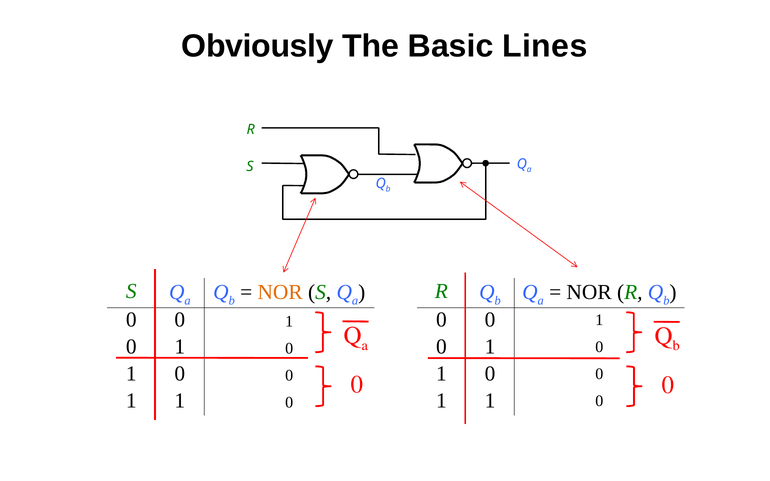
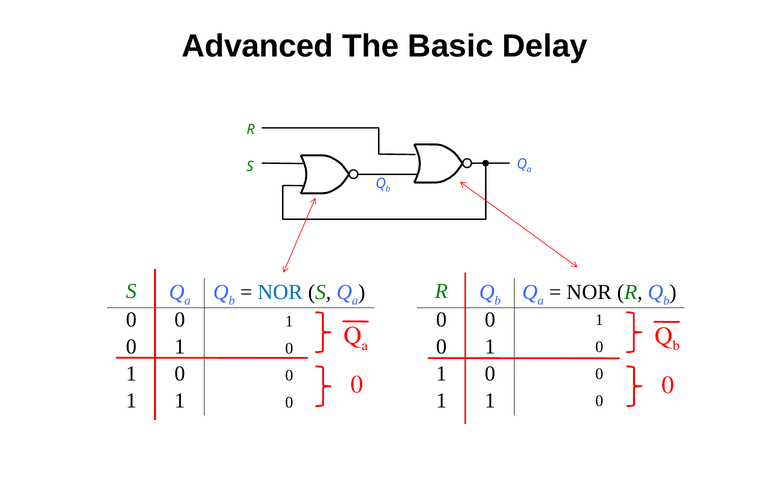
Obviously: Obviously -> Advanced
Lines: Lines -> Delay
NOR at (280, 292) colour: orange -> blue
